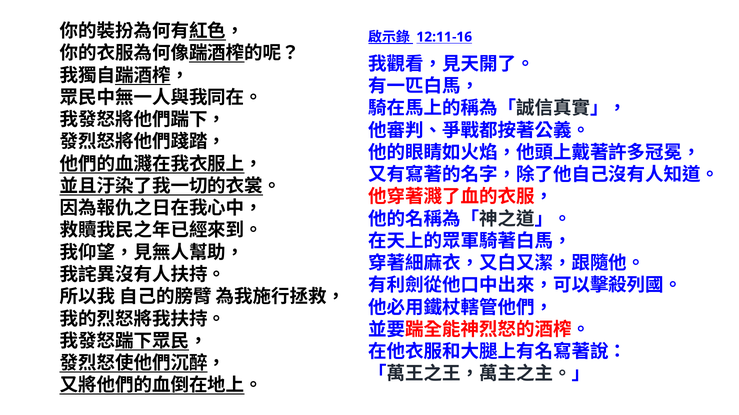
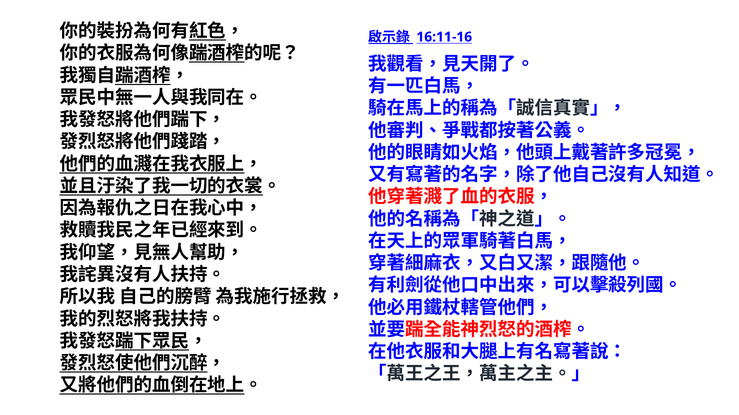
12:11-16: 12:11-16 -> 16:11-16
